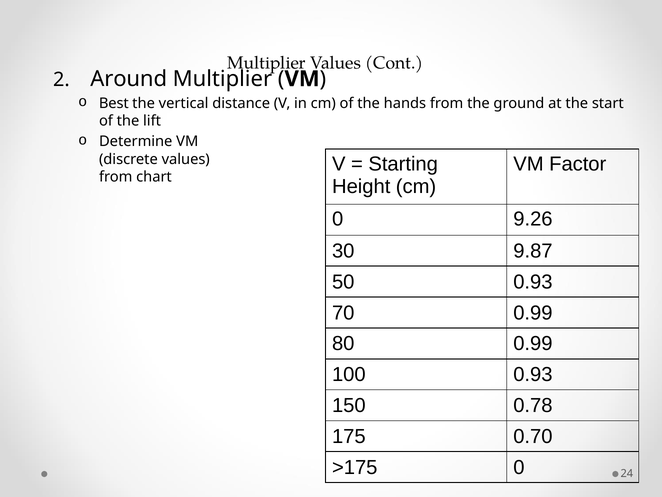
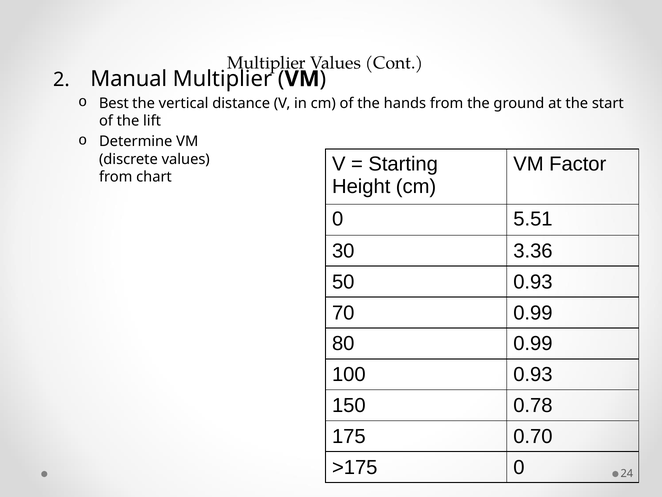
Around: Around -> Manual
9.26: 9.26 -> 5.51
9.87: 9.87 -> 3.36
